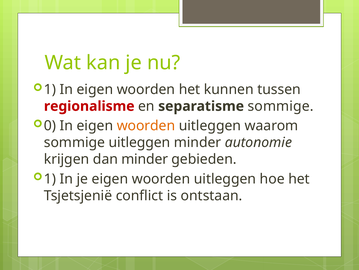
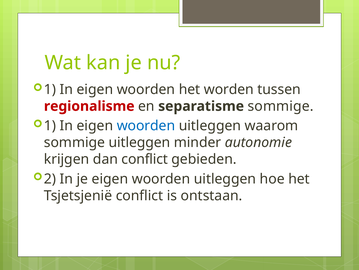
kunnen: kunnen -> worden
0 at (50, 125): 0 -> 1
woorden at (146, 125) colour: orange -> blue
dan minder: minder -> conflict
1 at (50, 178): 1 -> 2
